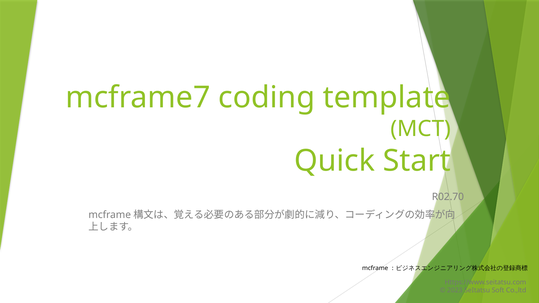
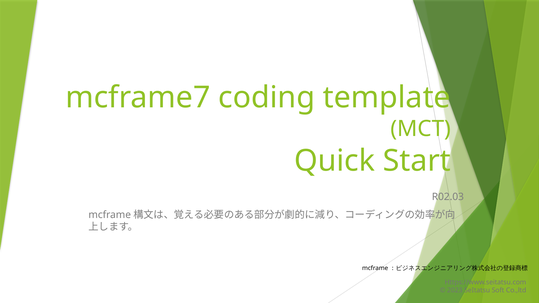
R02.70: R02.70 -> R02.03
